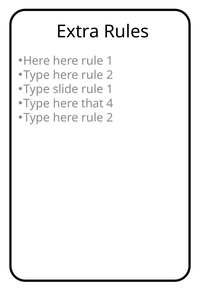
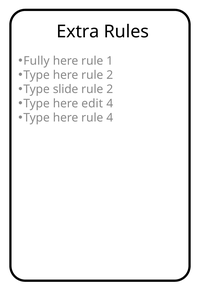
Here at (37, 61): Here -> Fully
1 at (110, 89): 1 -> 2
that: that -> edit
2 at (110, 118): 2 -> 4
